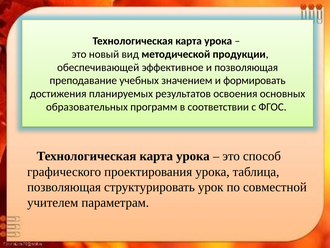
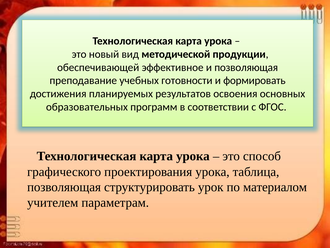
значением: значением -> готовности
совместной: совместной -> материалом
